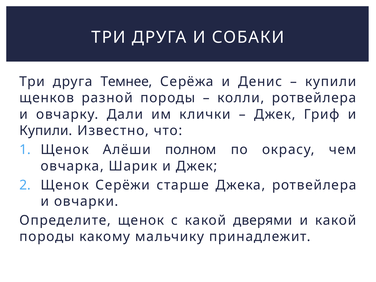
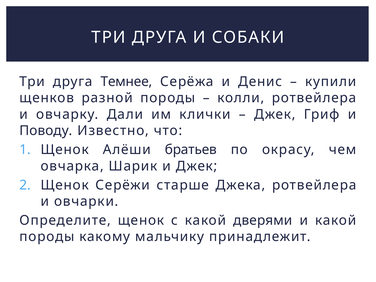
Купили at (46, 131): Купили -> Поводу
полном: полном -> братьев
